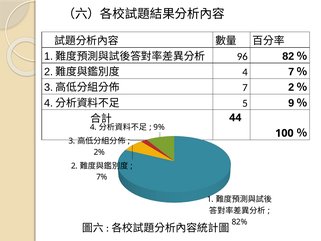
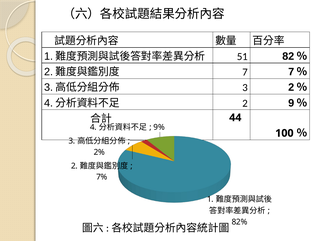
96: 96 -> 51
4 at (245, 72): 4 -> 7
7 at (245, 88): 7 -> 3
5 at (245, 103): 5 -> 2
